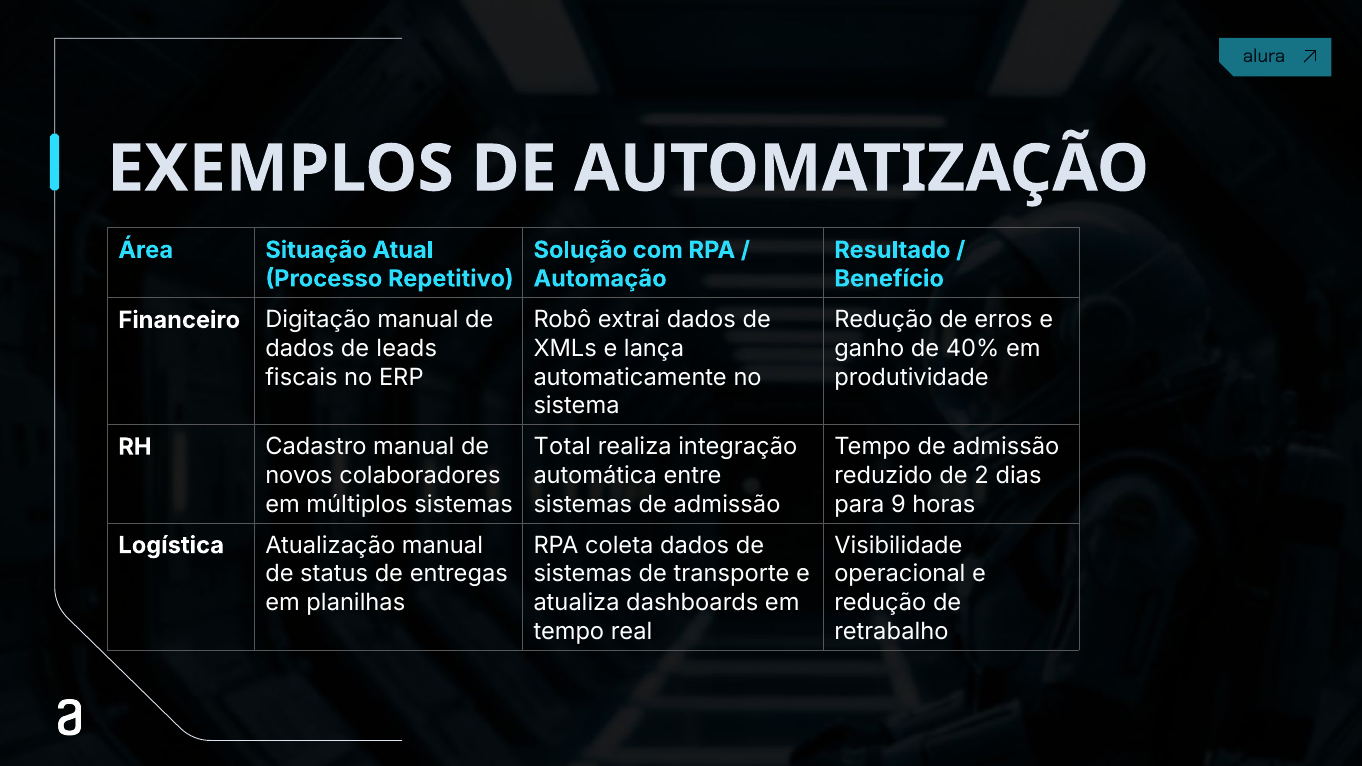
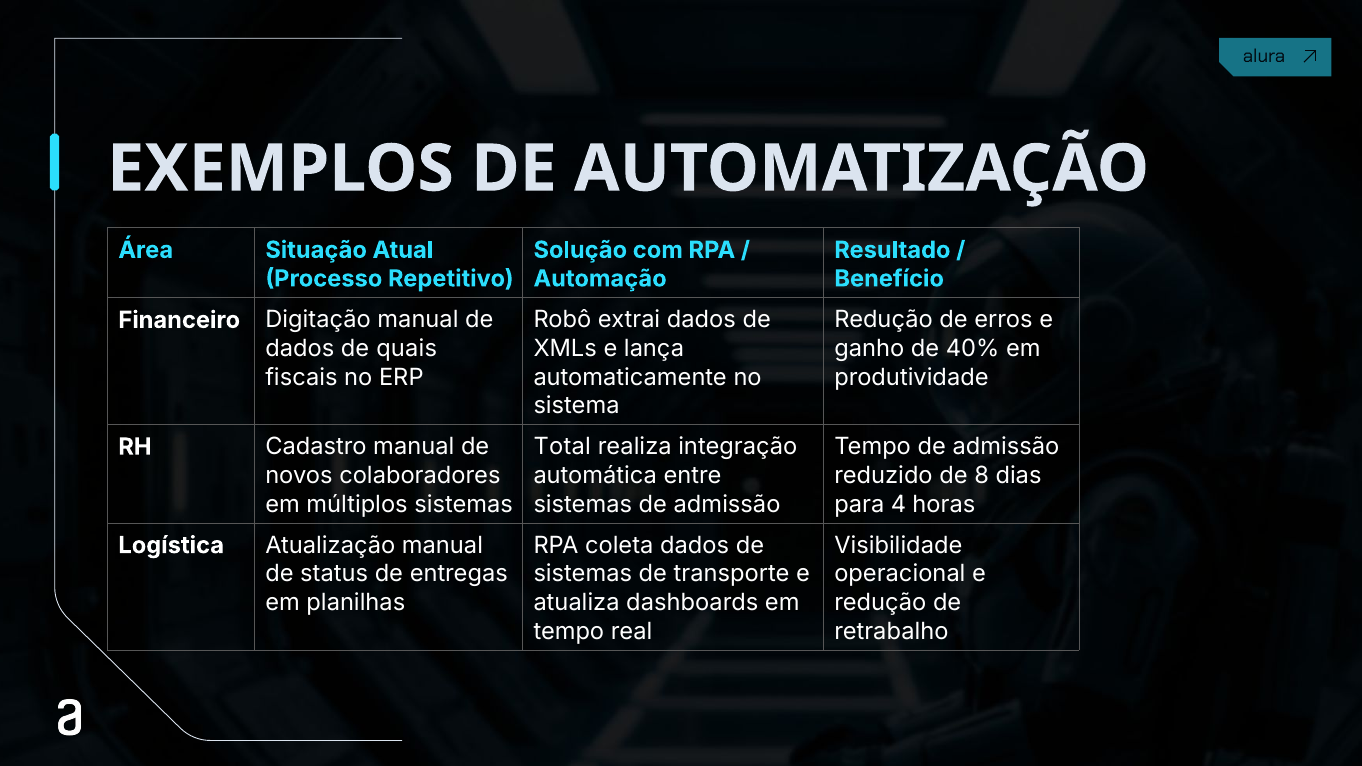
leads: leads -> quais
2: 2 -> 8
9: 9 -> 4
